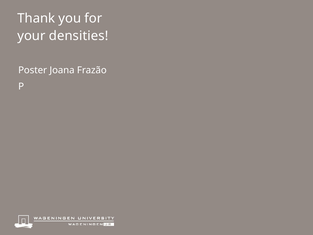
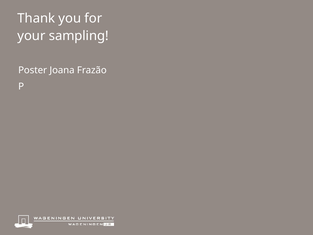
densities: densities -> sampling
